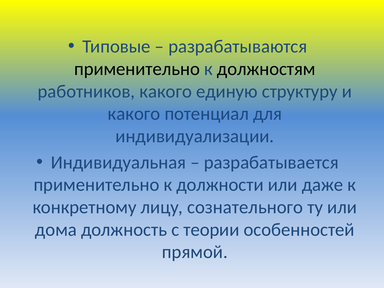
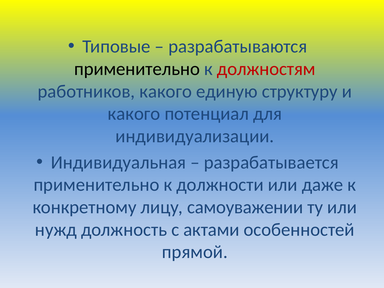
должностям colour: black -> red
сознательного: сознательного -> самоуважении
дома: дома -> нужд
теории: теории -> актами
